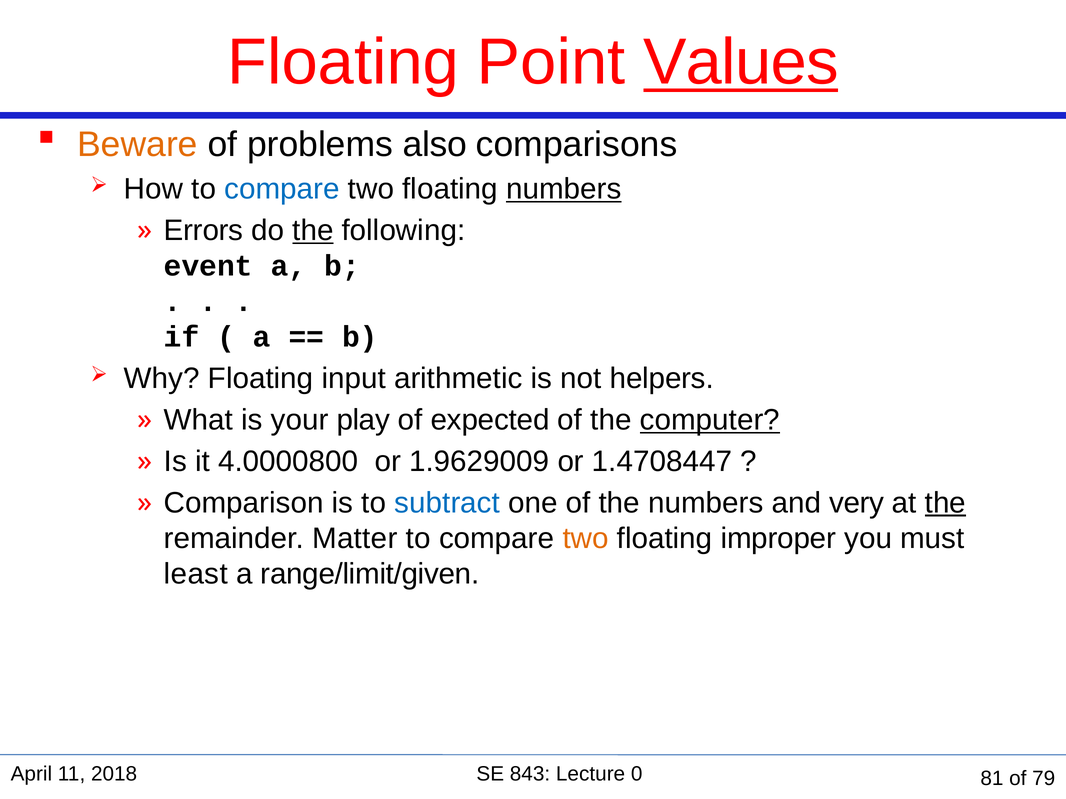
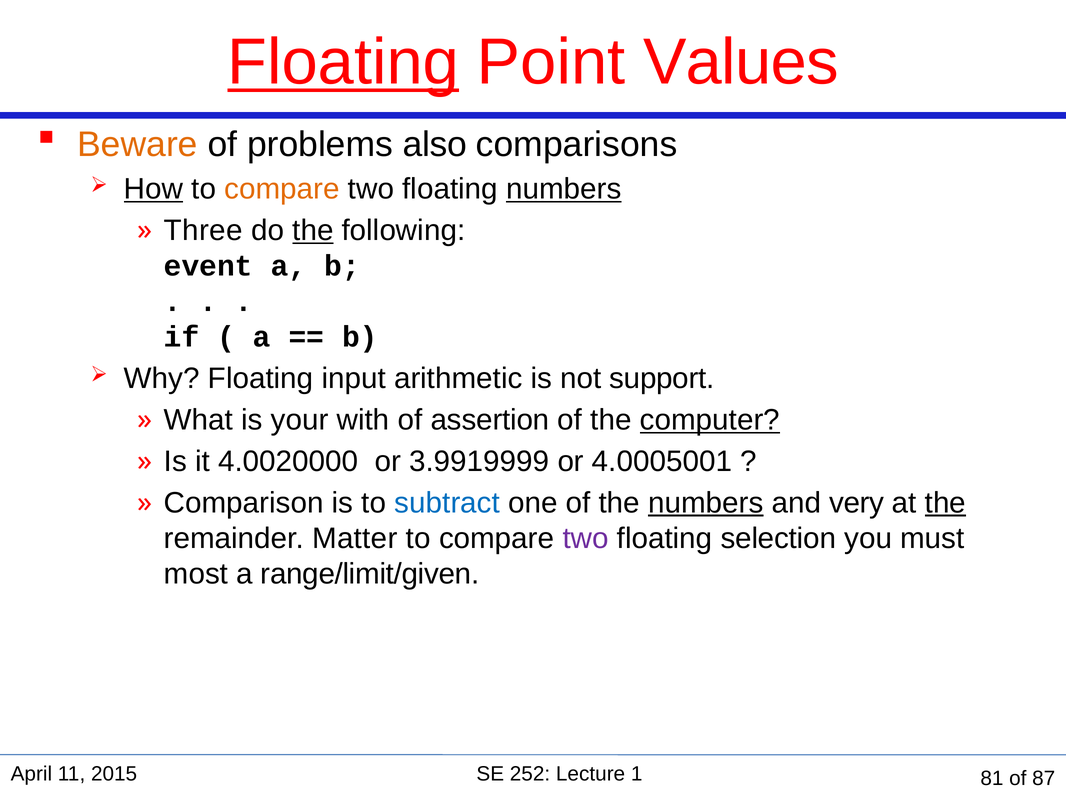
Floating at (343, 62) underline: none -> present
Values underline: present -> none
How underline: none -> present
compare at (282, 189) colour: blue -> orange
Errors: Errors -> Three
helpers: helpers -> support
play: play -> with
expected: expected -> assertion
4.0000800: 4.0000800 -> 4.0020000
1.9629009: 1.9629009 -> 3.9919999
1.4708447: 1.4708447 -> 4.0005001
numbers at (706, 503) underline: none -> present
two at (586, 539) colour: orange -> purple
improper: improper -> selection
least: least -> most
2018: 2018 -> 2015
843: 843 -> 252
0: 0 -> 1
79: 79 -> 87
